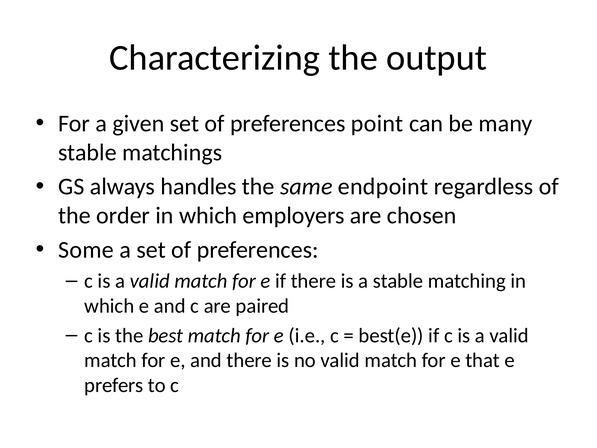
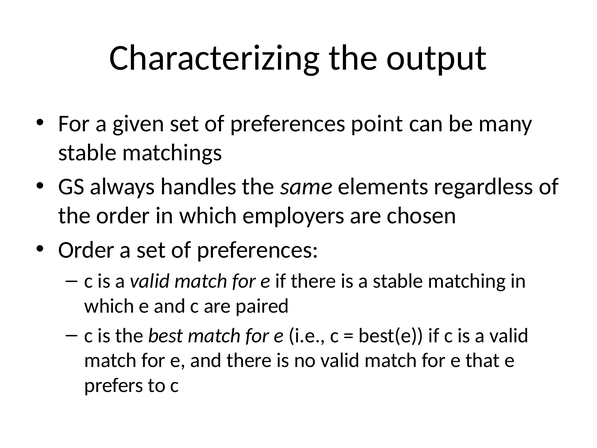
endpoint: endpoint -> elements
Some at (86, 250): Some -> Order
